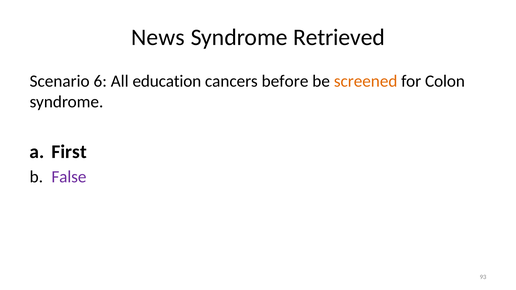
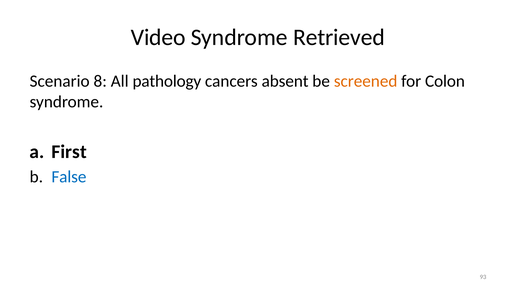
News: News -> Video
6: 6 -> 8
education: education -> pathology
before: before -> absent
False colour: purple -> blue
